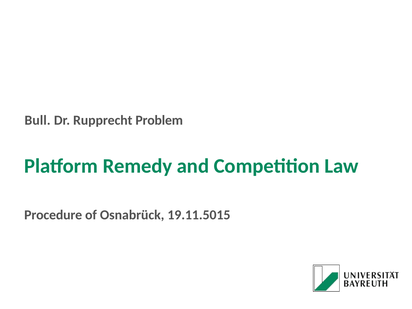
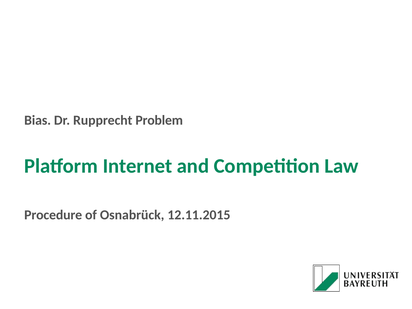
Bull: Bull -> Bias
Remedy: Remedy -> Internet
19.11.5015: 19.11.5015 -> 12.11.2015
